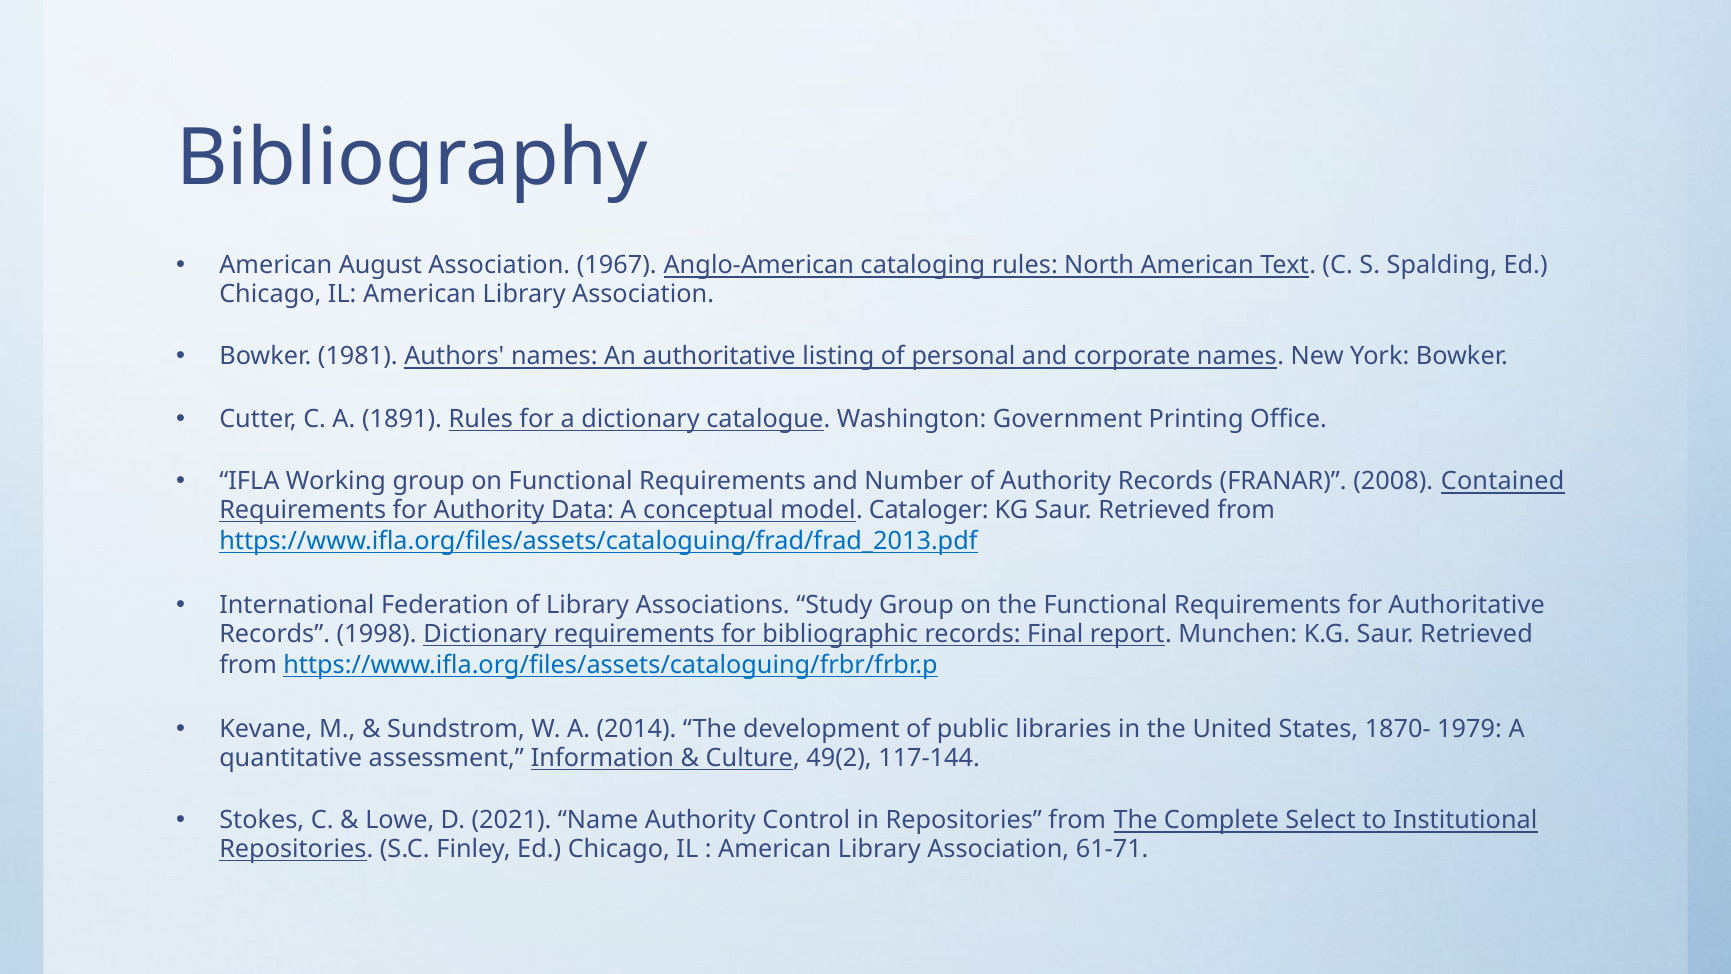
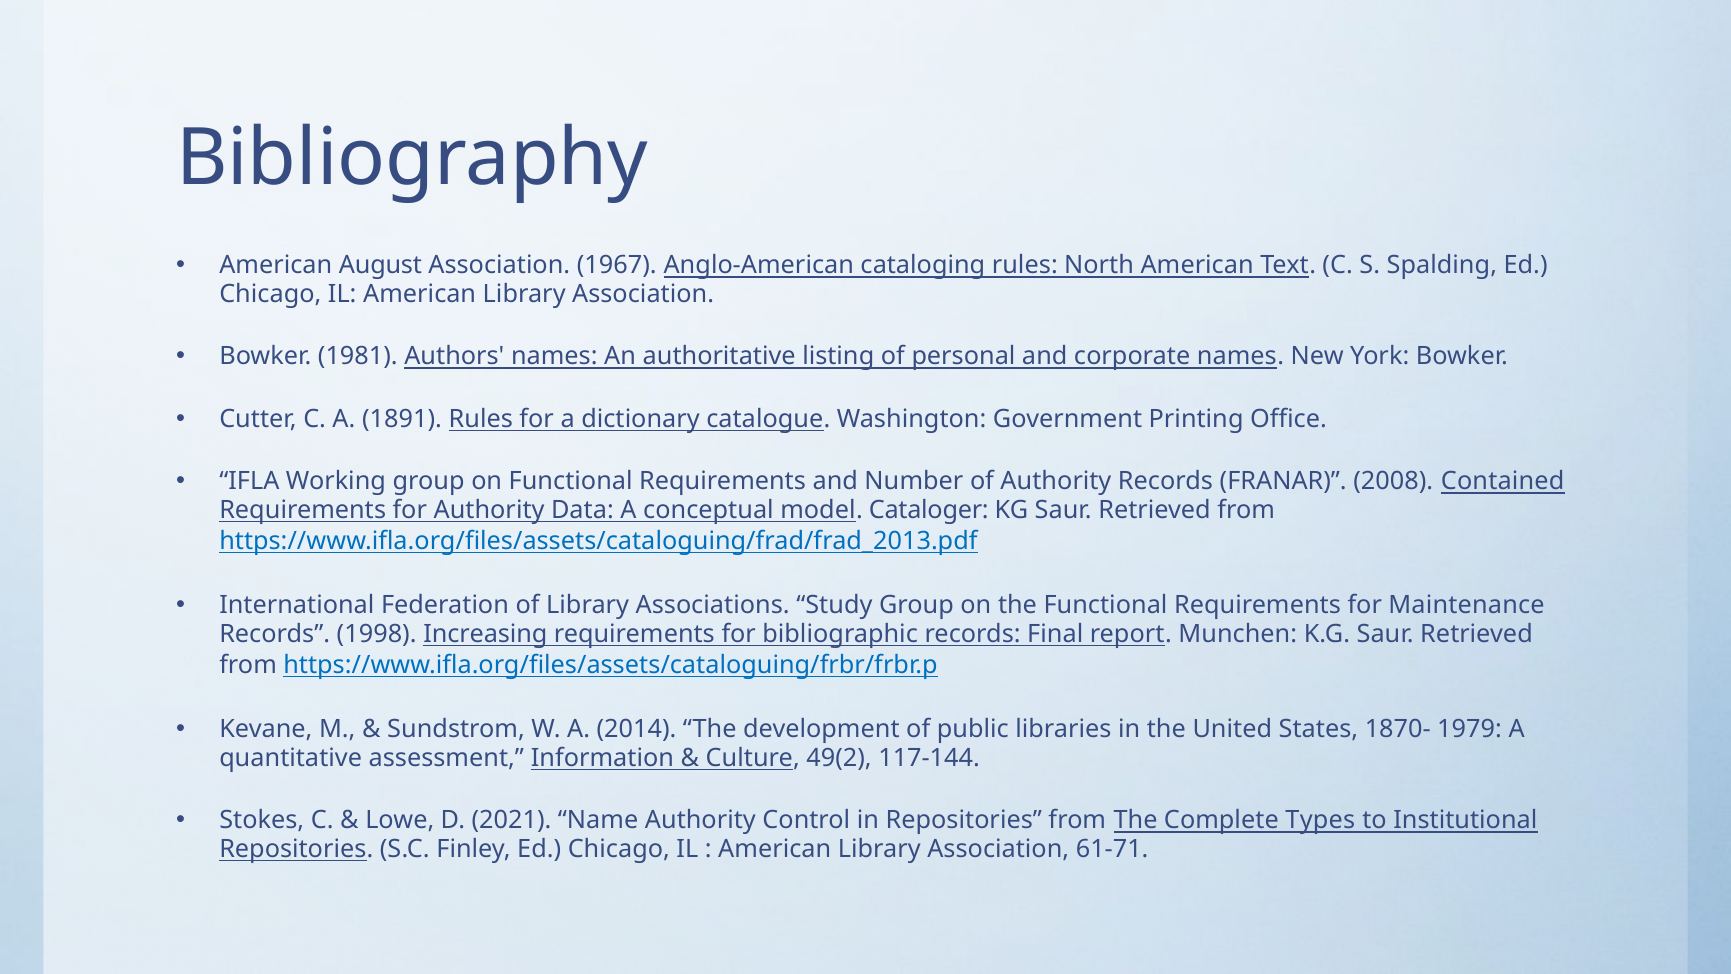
for Authoritative: Authoritative -> Maintenance
1998 Dictionary: Dictionary -> Increasing
Select: Select -> Types
